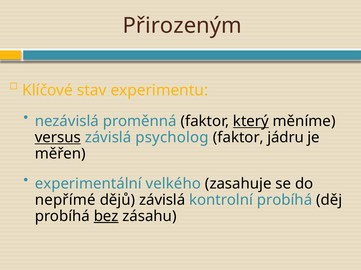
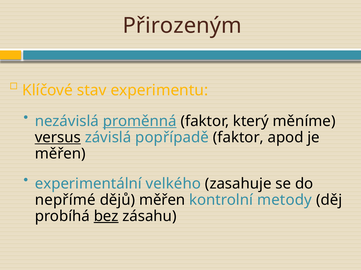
proměnná underline: none -> present
který underline: present -> none
psycholog: psycholog -> popřípadě
jádru: jádru -> apod
dějů závislá: závislá -> měřen
kontrolní probíhá: probíhá -> metody
